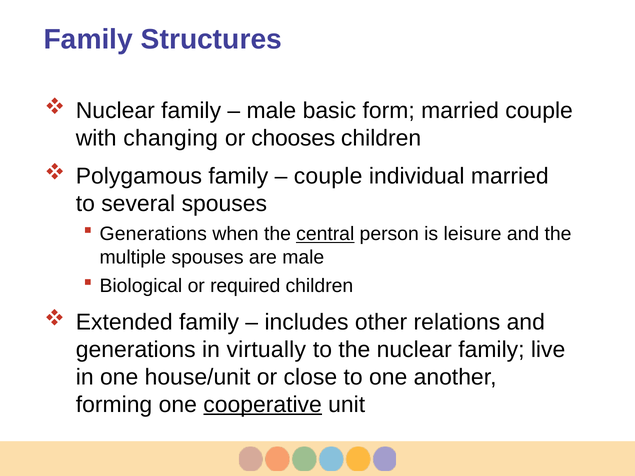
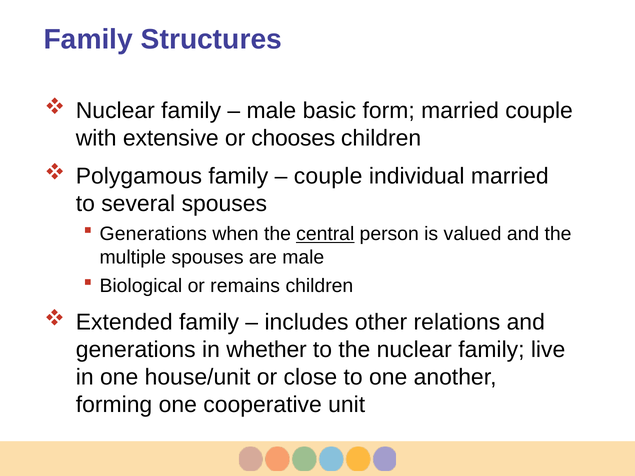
changing: changing -> extensive
leisure: leisure -> valued
required: required -> remains
virtually: virtually -> whether
cooperative underline: present -> none
